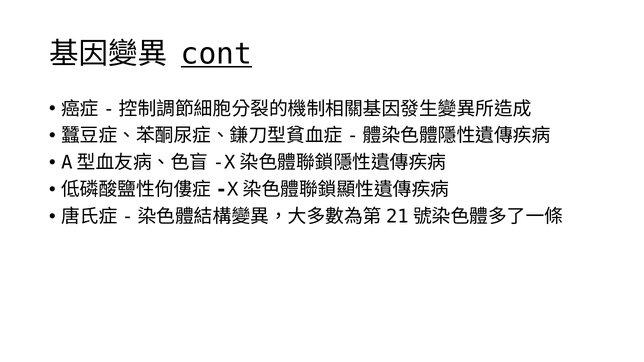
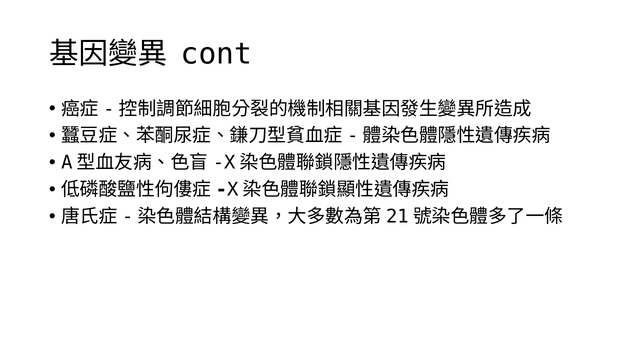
cont underline: present -> none
